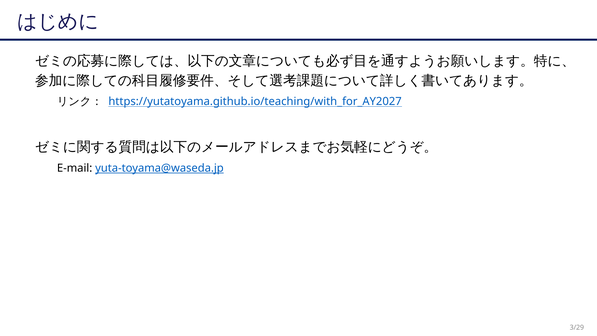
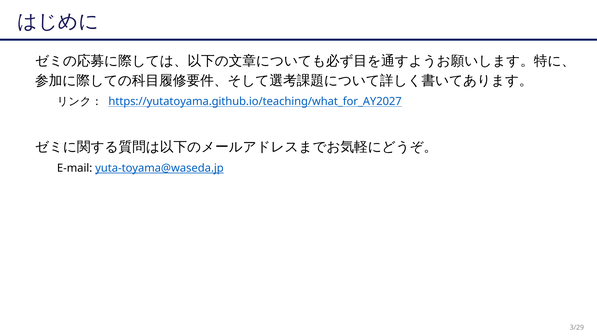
https://yutatoyama.github.io/teaching/with_for_AY2027: https://yutatoyama.github.io/teaching/with_for_AY2027 -> https://yutatoyama.github.io/teaching/what_for_AY2027
